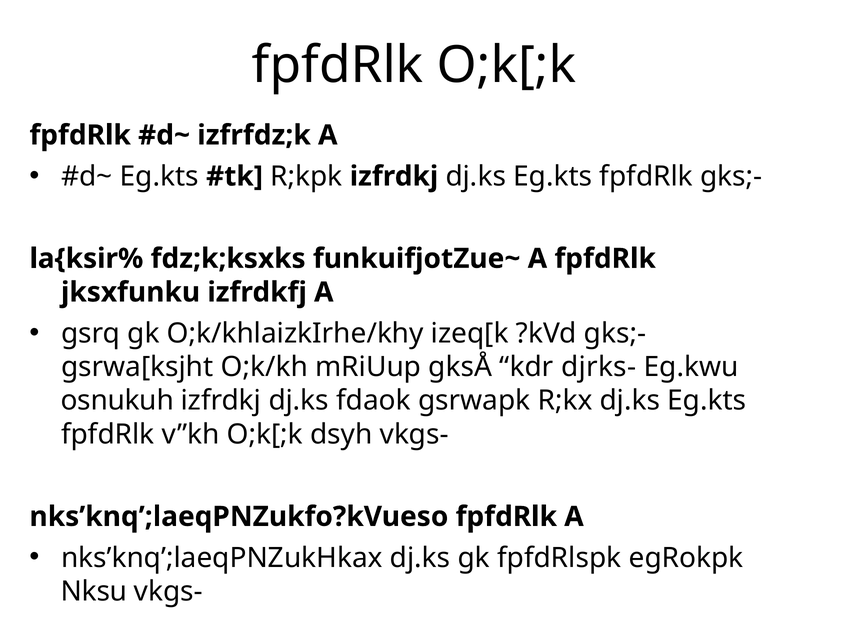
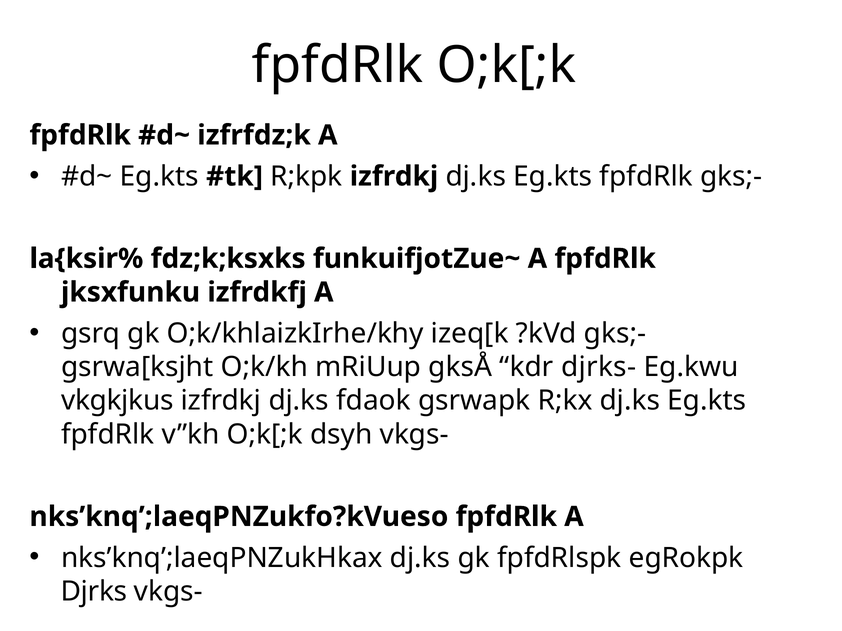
osnukuh: osnukuh -> vkgkjkus
Nksu: Nksu -> Djrks
